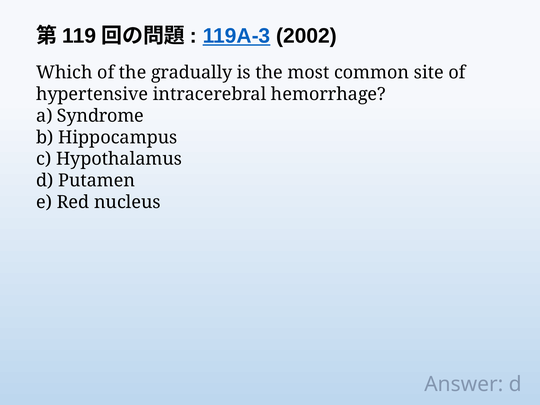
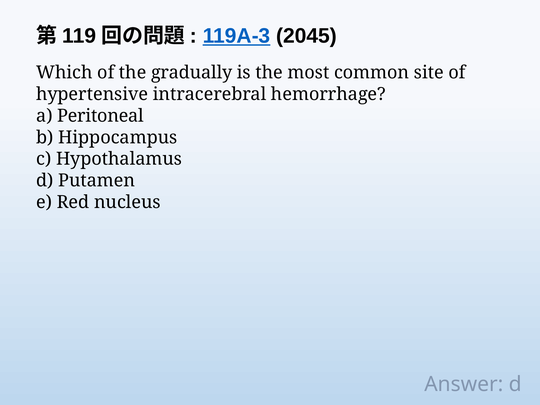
2002: 2002 -> 2045
Syndrome: Syndrome -> Peritoneal
